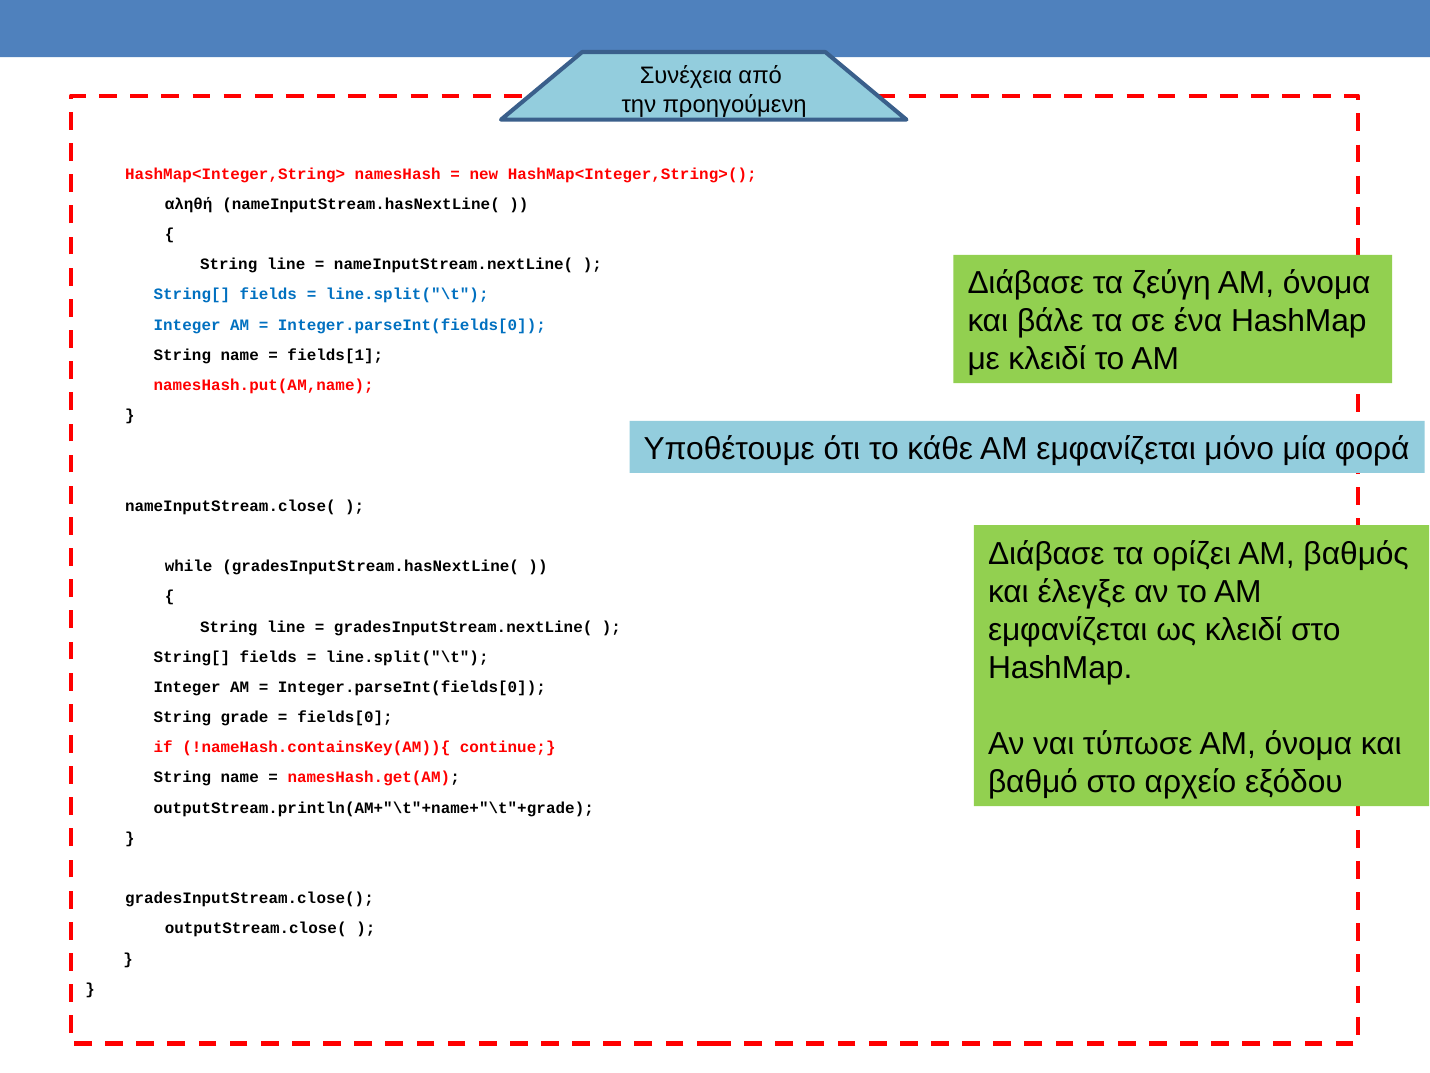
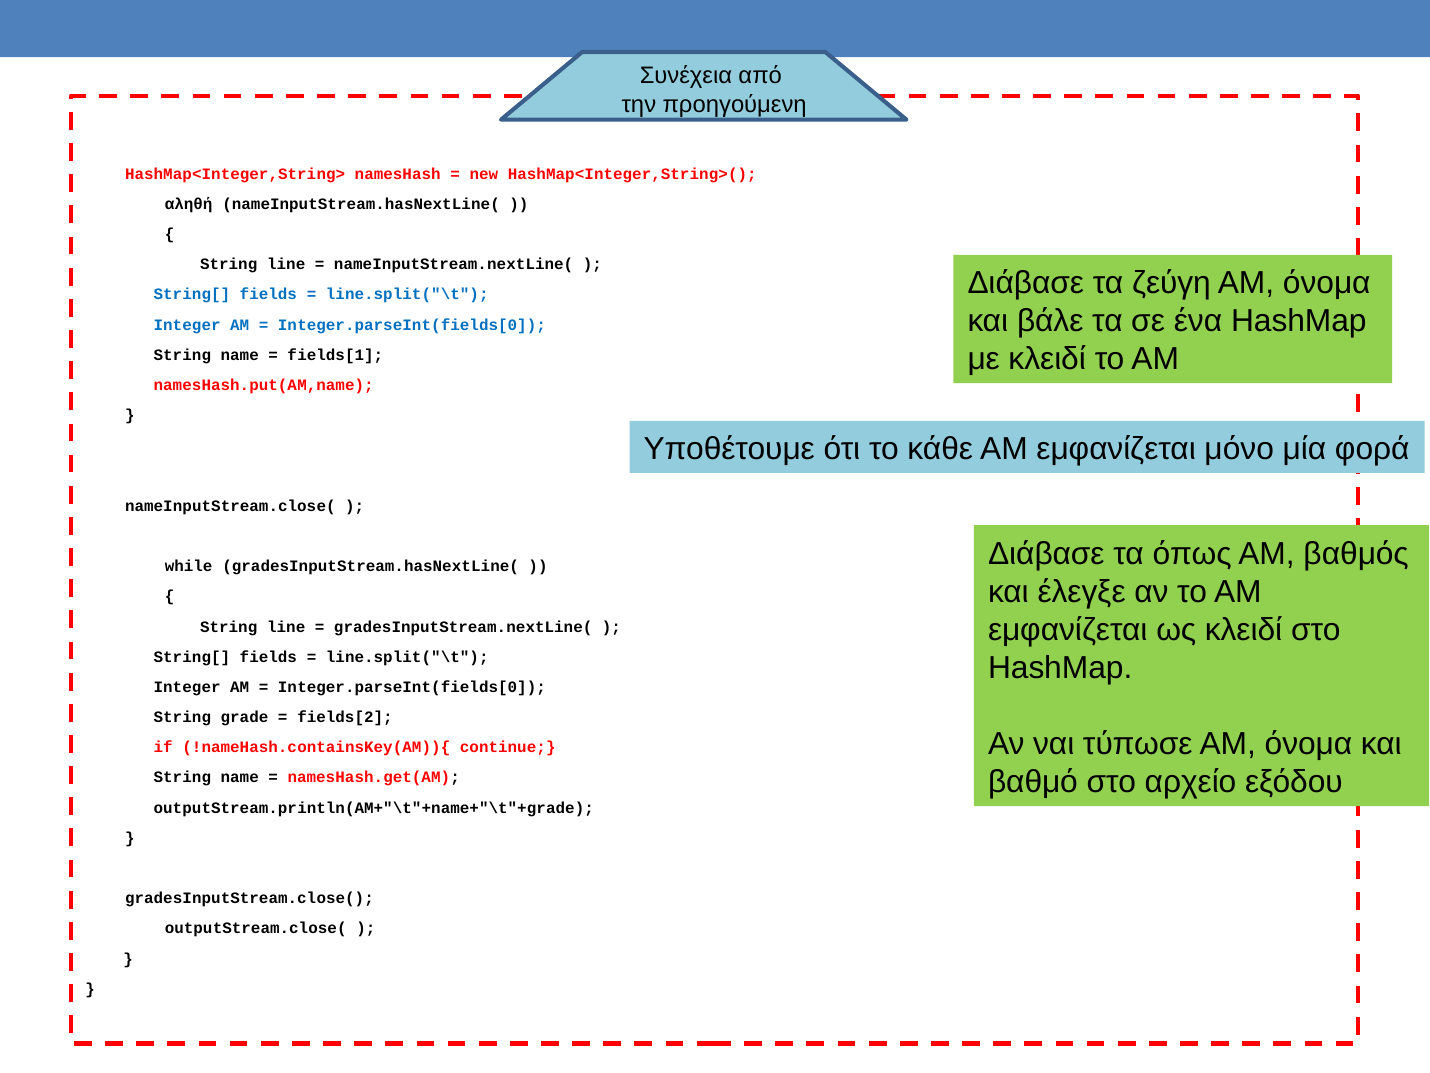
ορίζει: ορίζει -> όπως
fields[0: fields[0 -> fields[2
